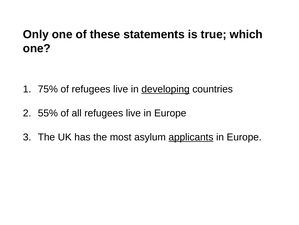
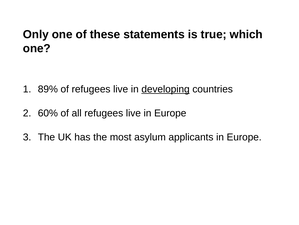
75%: 75% -> 89%
55%: 55% -> 60%
applicants underline: present -> none
